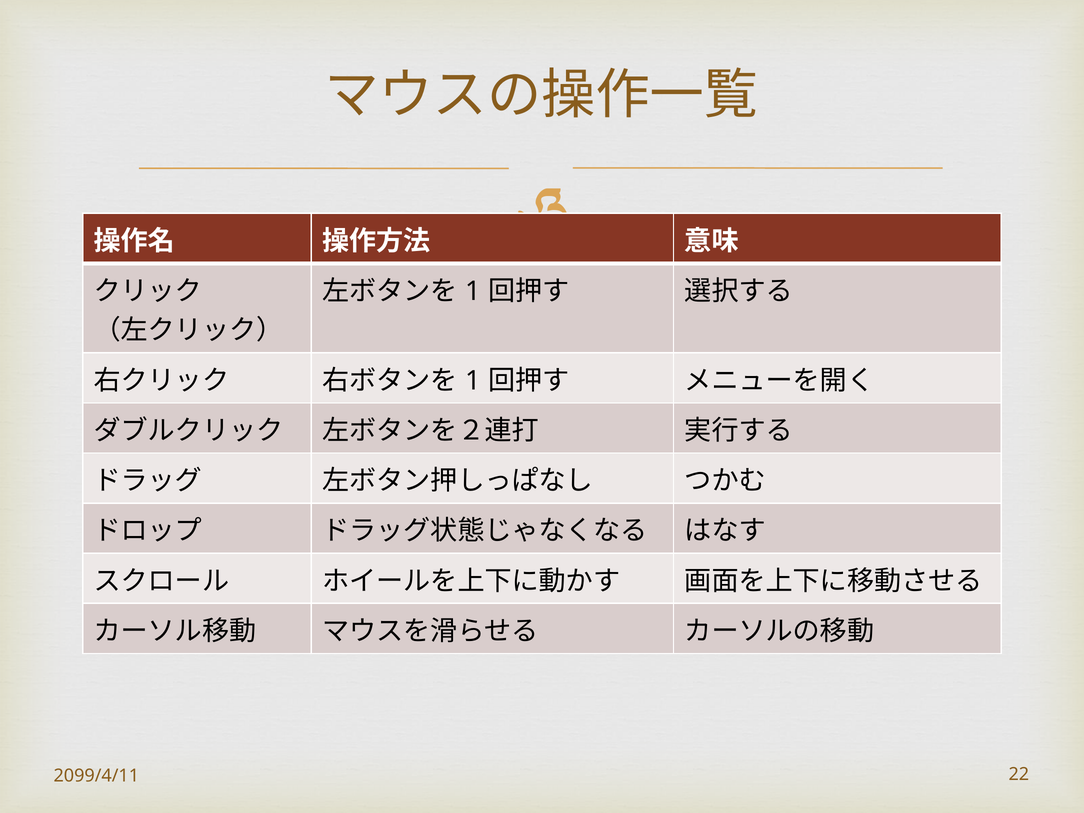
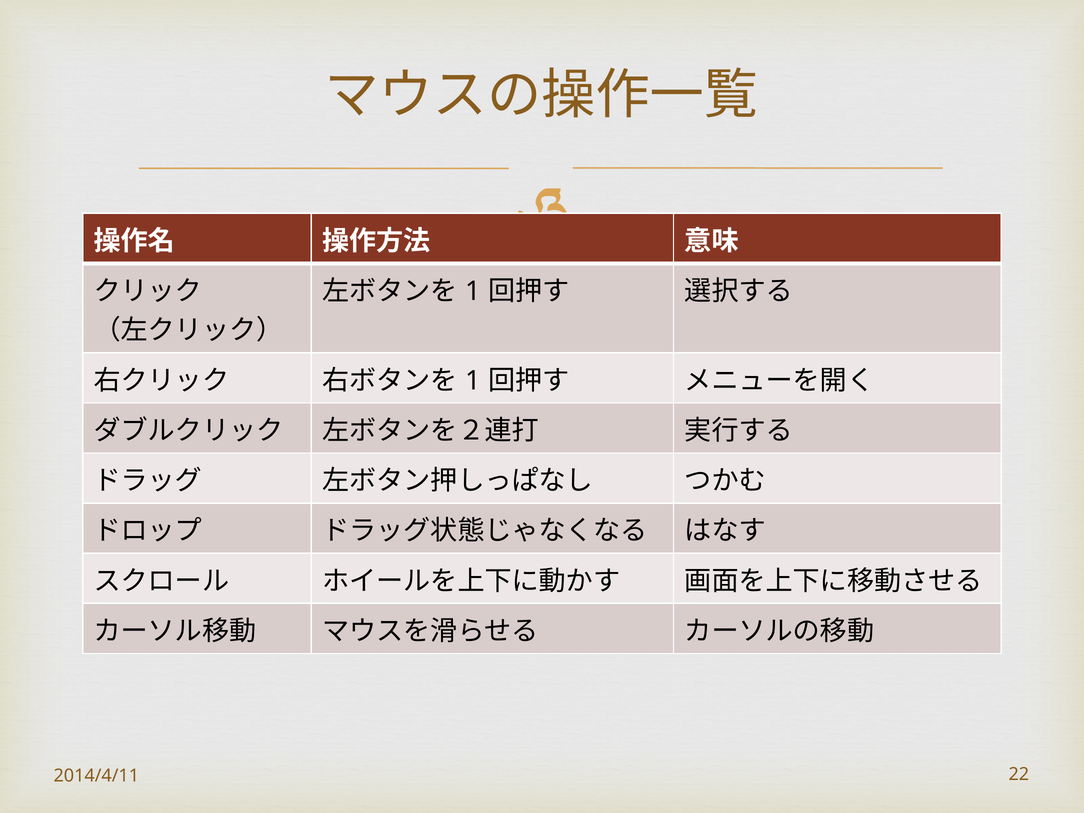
2099/4/11: 2099/4/11 -> 2014/4/11
